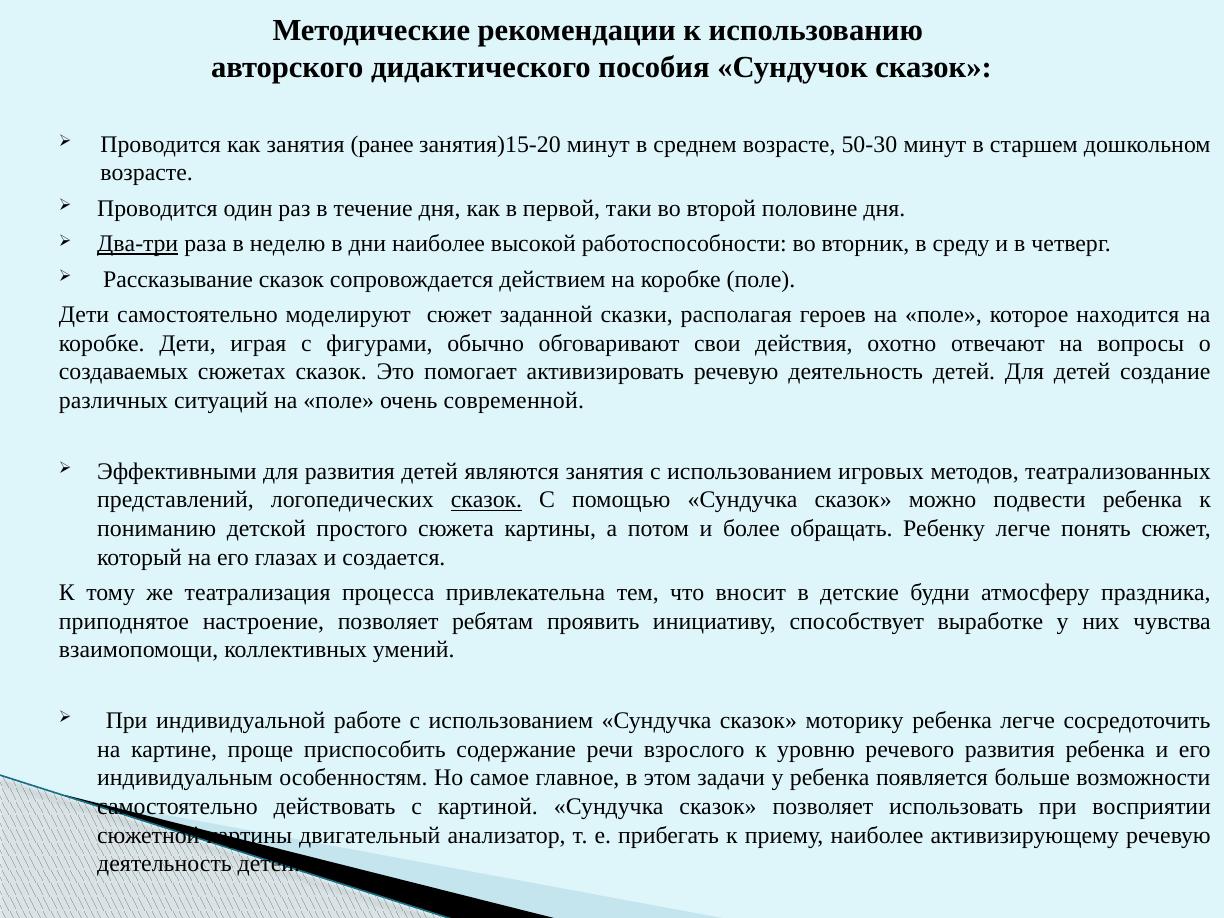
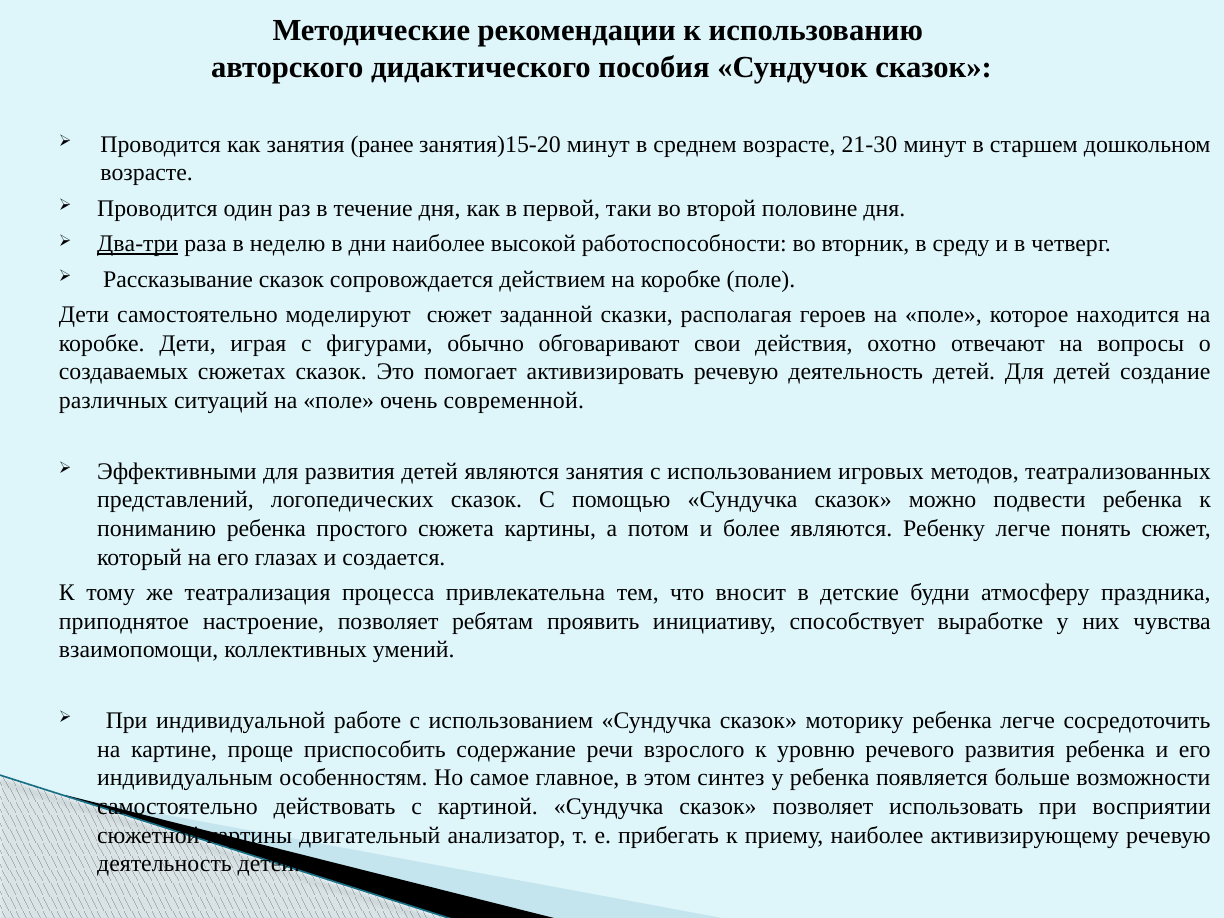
50-30: 50-30 -> 21-30
сказок at (487, 500) underline: present -> none
пониманию детской: детской -> ребенка
более обращать: обращать -> являются
задачи: задачи -> синтез
